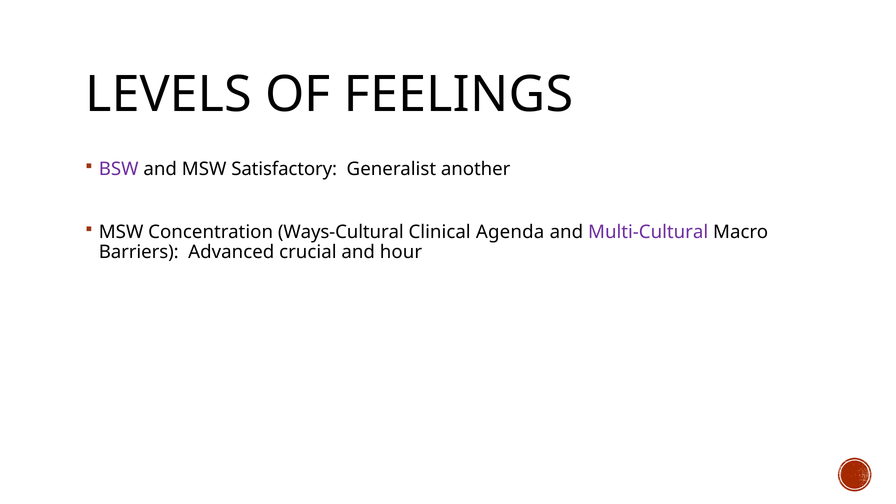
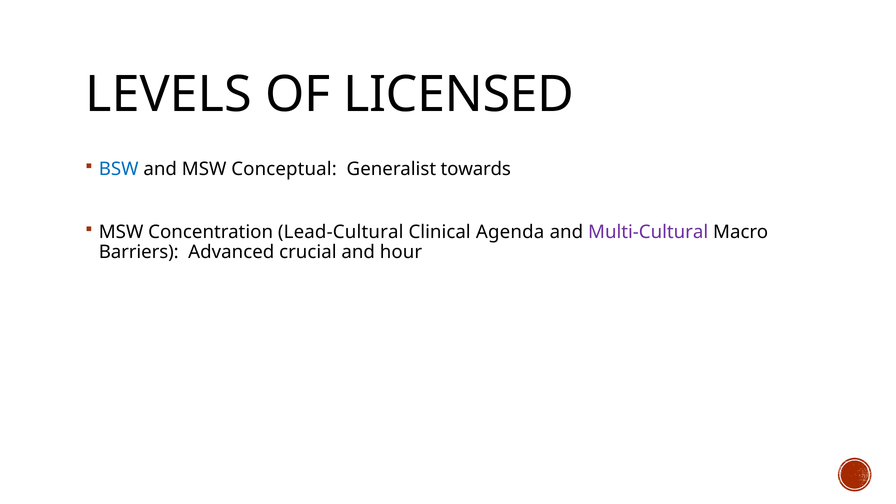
FEELINGS: FEELINGS -> LICENSED
BSW colour: purple -> blue
Satisfactory: Satisfactory -> Conceptual
another: another -> towards
Ways-Cultural: Ways-Cultural -> Lead-Cultural
